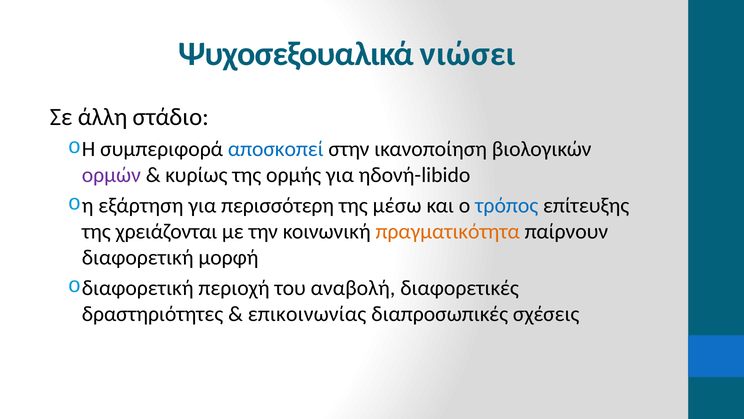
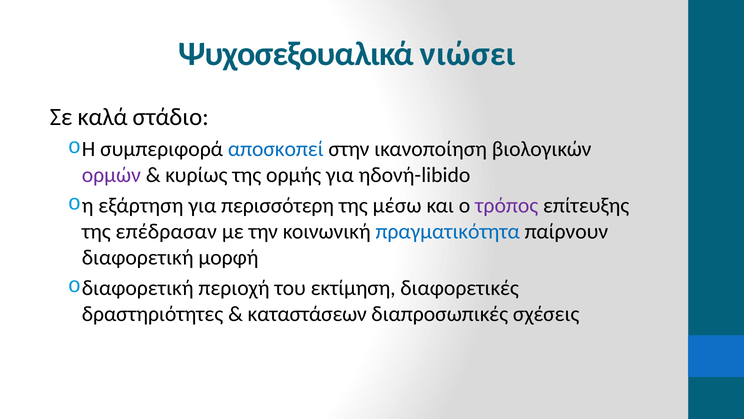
άλλη: άλλη -> καλά
τρόπος colour: blue -> purple
χρειάζονται: χρειάζονται -> επέδρασαν
πραγματικότητα colour: orange -> blue
αναβολή: αναβολή -> εκτίμηση
επικοινωνίας: επικοινωνίας -> καταστάσεων
